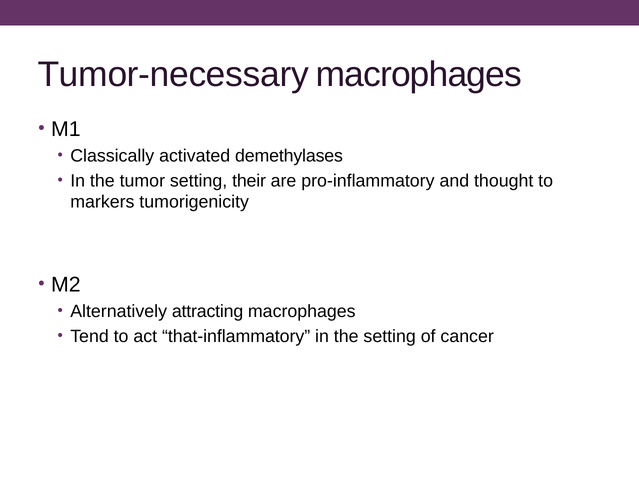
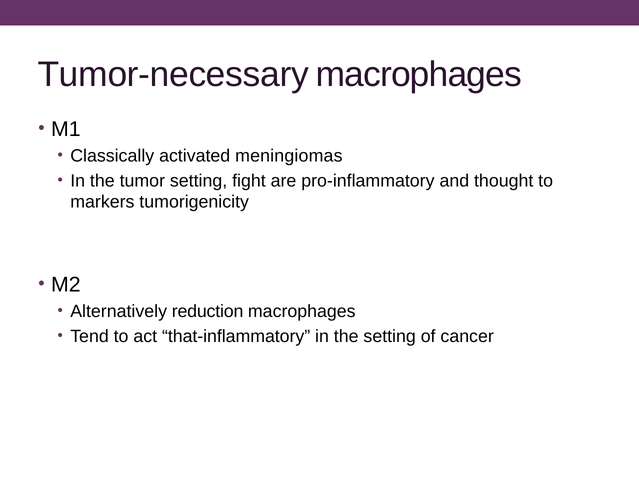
demethylases: demethylases -> meningiomas
their: their -> fight
attracting: attracting -> reduction
